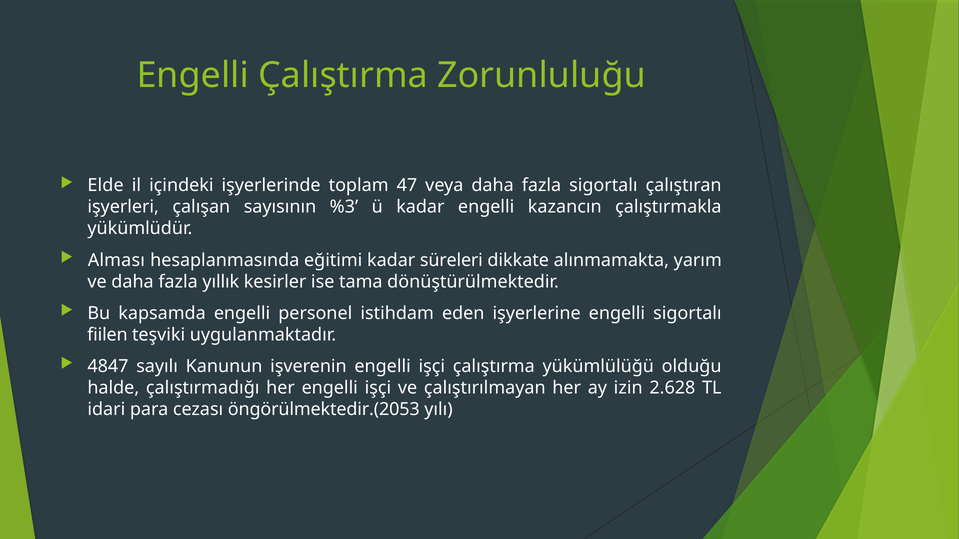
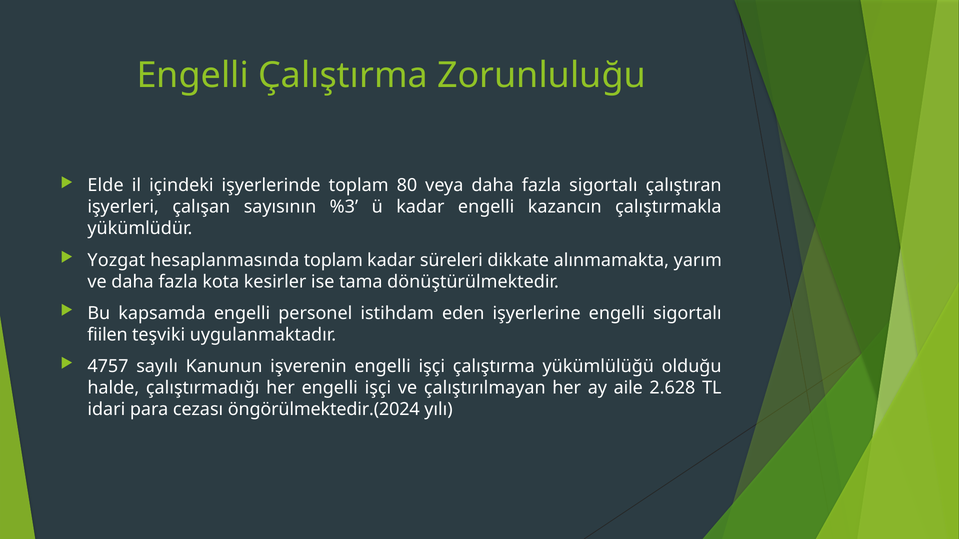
47: 47 -> 80
Alması: Alması -> Yozgat
hesaplanmasında eğitimi: eğitimi -> toplam
yıllık: yıllık -> kota
4847: 4847 -> 4757
izin: izin -> aile
öngörülmektedir.(2053: öngörülmektedir.(2053 -> öngörülmektedir.(2024
